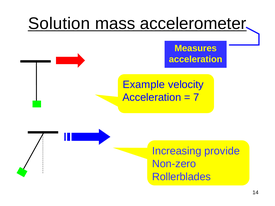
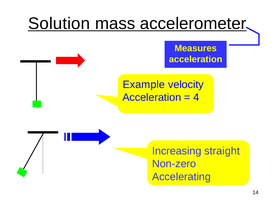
7: 7 -> 4
provide: provide -> straight
Rollerblades: Rollerblades -> Accelerating
